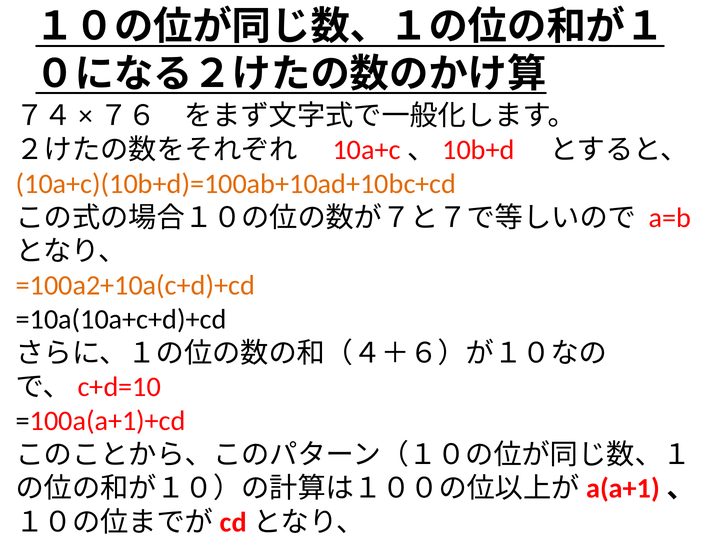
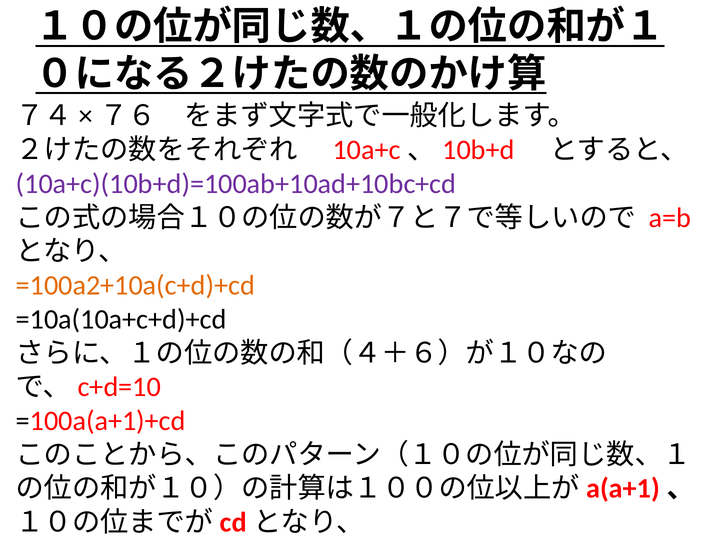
10a+c)(10b+d)=100ab+10ad+10bc+cd colour: orange -> purple
